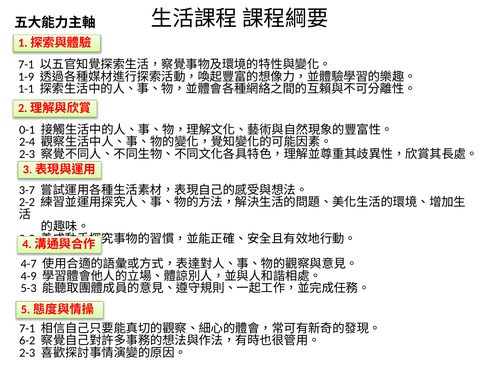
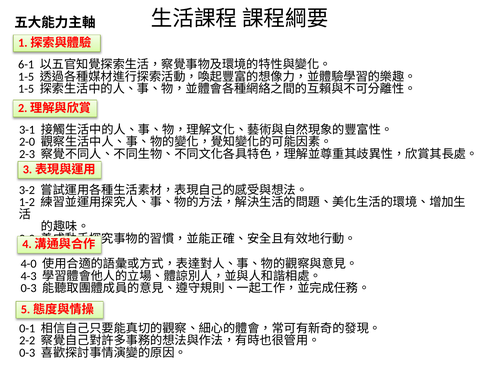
7-1 at (26, 64): 7-1 -> 6-1
1-9 at (26, 77): 1-9 -> 1-5
1-1 at (26, 89): 1-1 -> 1-5
0-1: 0-1 -> 3-1
2-4: 2-4 -> 2-0
3-7: 3-7 -> 3-2
2-2: 2-2 -> 1-2
4-7: 4-7 -> 4-0
4-9: 4-9 -> 4-3
5-3 at (29, 288): 5-3 -> 0-3
7-1 at (27, 328): 7-1 -> 0-1
6-2: 6-2 -> 2-2
2-3 at (27, 352): 2-3 -> 0-3
